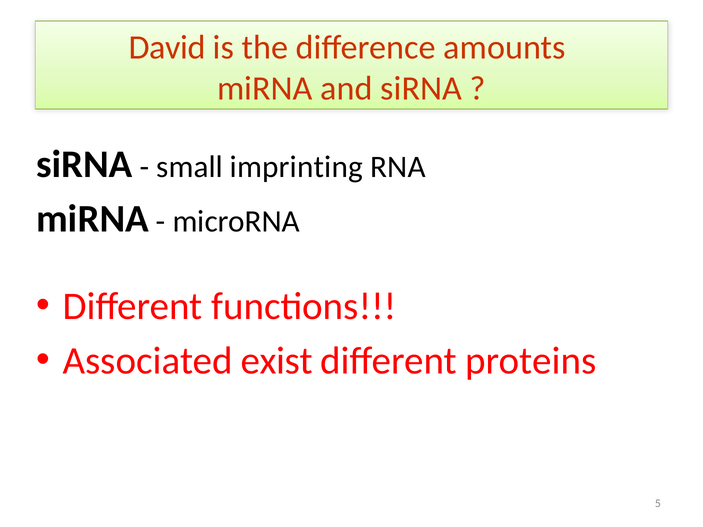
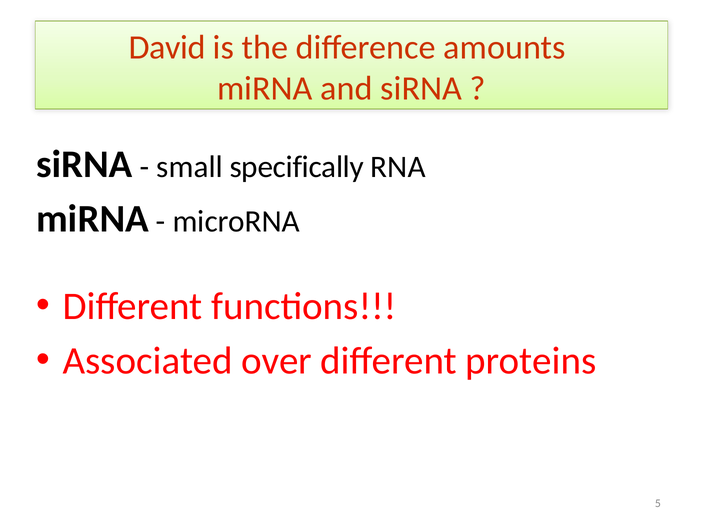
imprinting: imprinting -> specifically
exist: exist -> over
